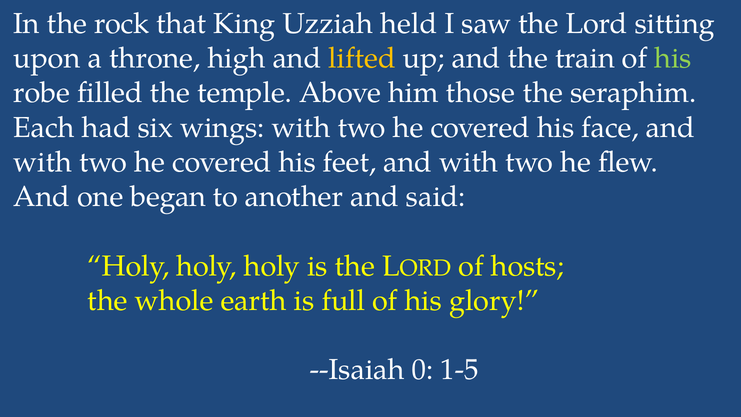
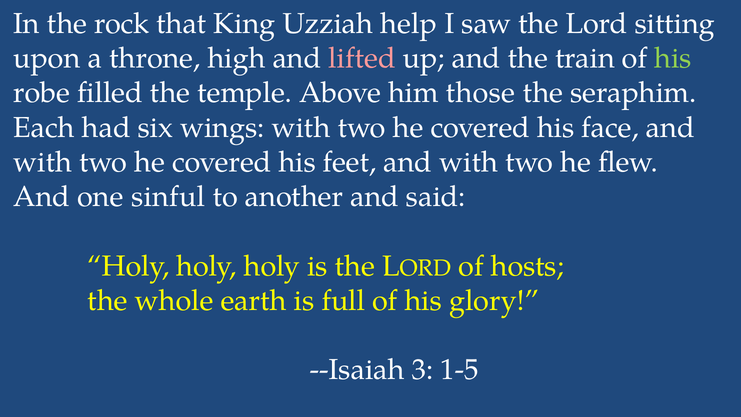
held: held -> help
lifted colour: yellow -> pink
began: began -> sinful
0: 0 -> 3
